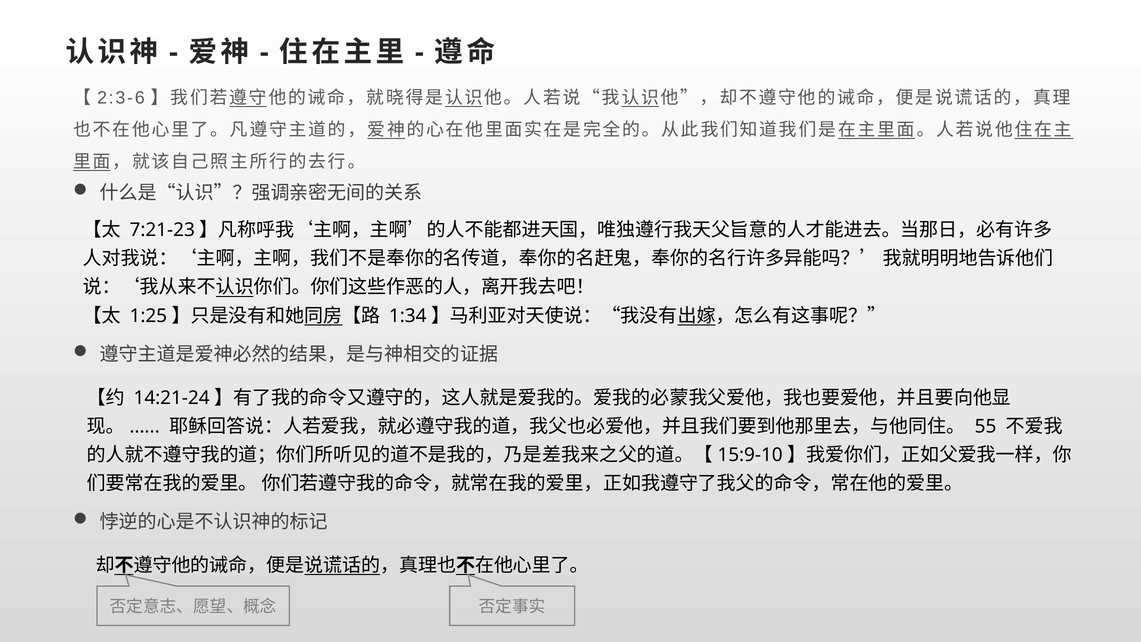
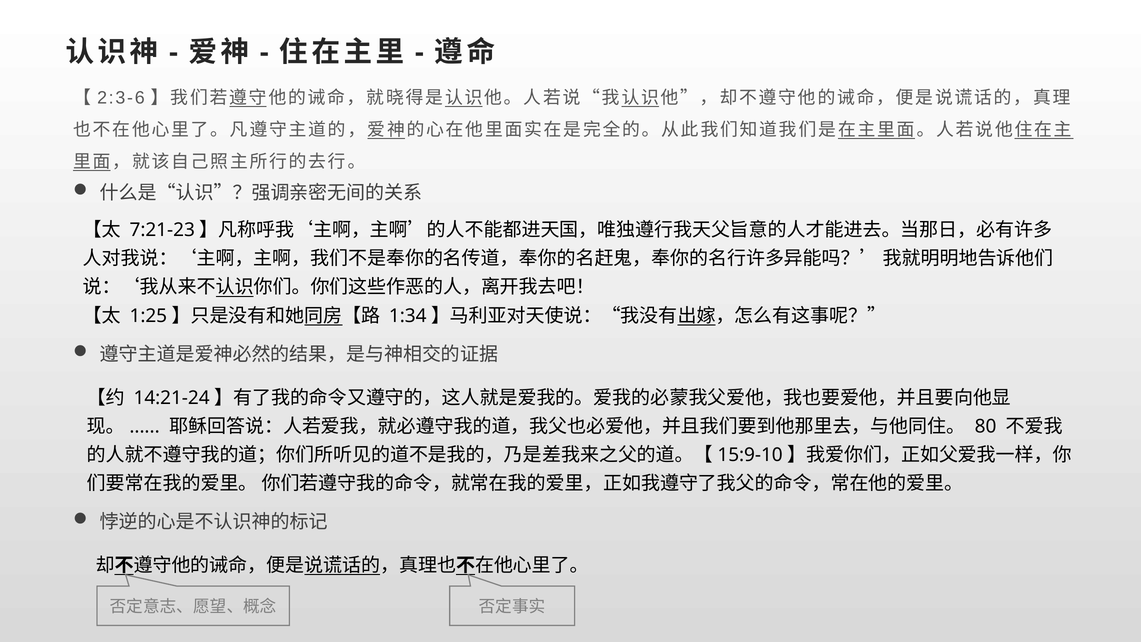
55: 55 -> 80
